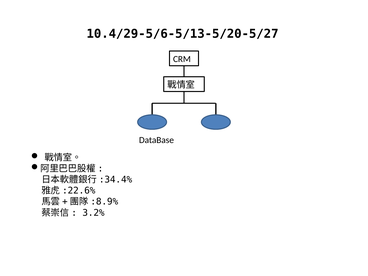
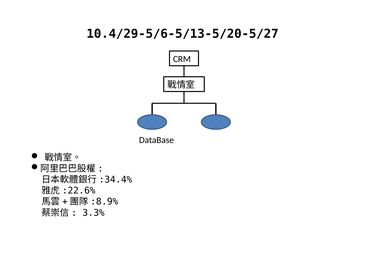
3.2%: 3.2% -> 3.3%
